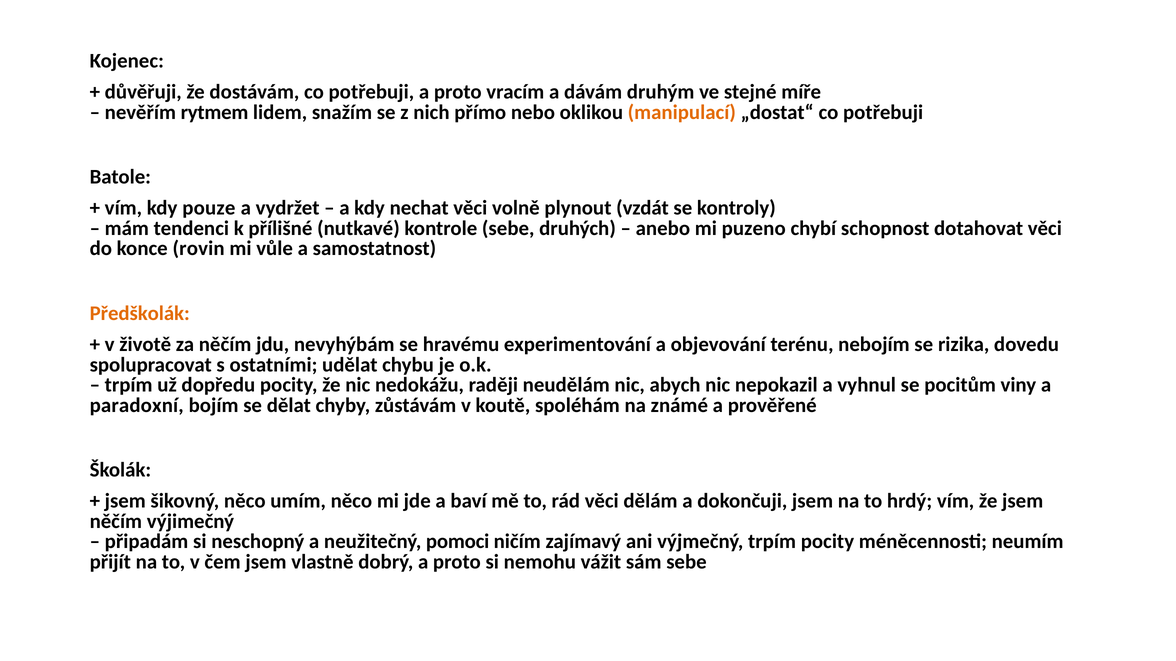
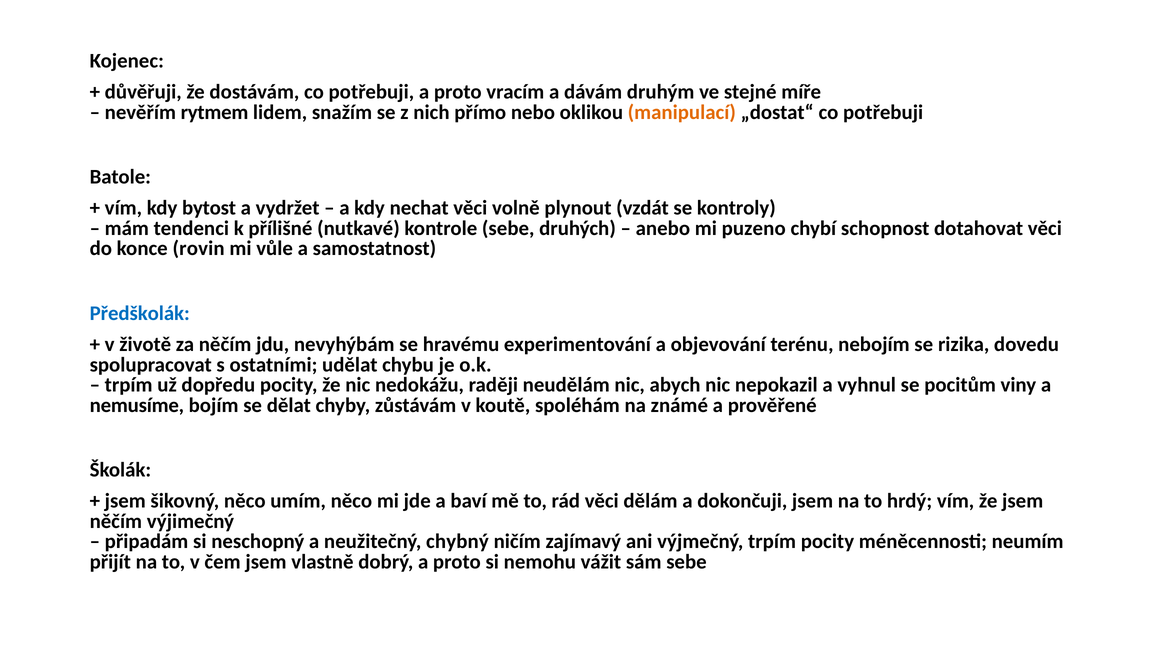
pouze: pouze -> bytost
Předškolák colour: orange -> blue
paradoxní: paradoxní -> nemusíme
pomoci: pomoci -> chybný
